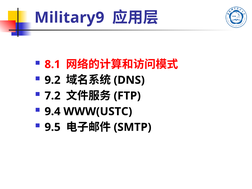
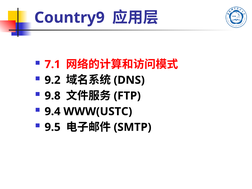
Military9: Military9 -> Country9
8.1: 8.1 -> 7.1
7.2: 7.2 -> 9.8
